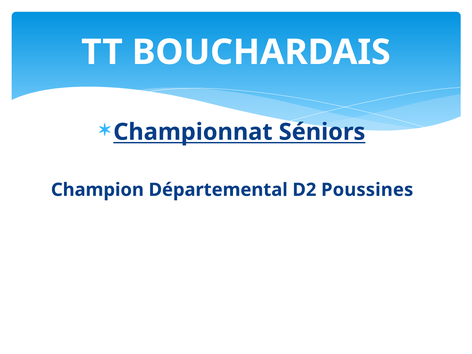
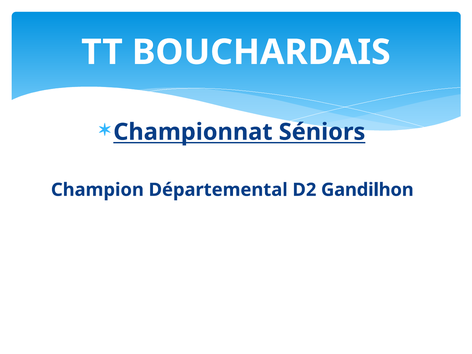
Poussines: Poussines -> Gandilhon
